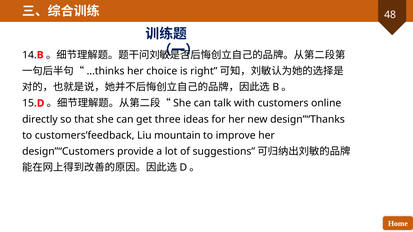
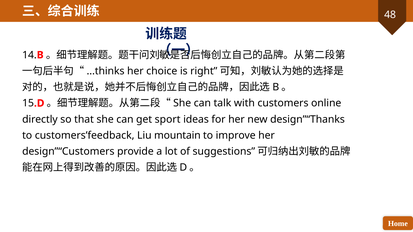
three: three -> sport
